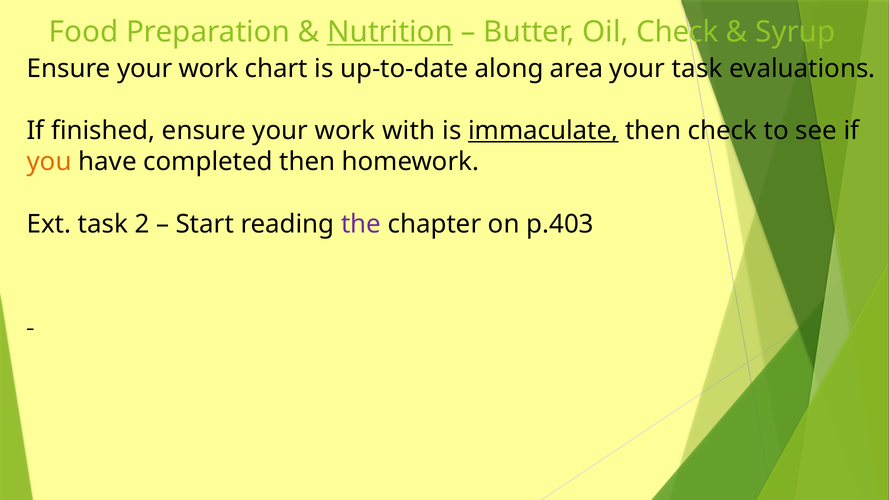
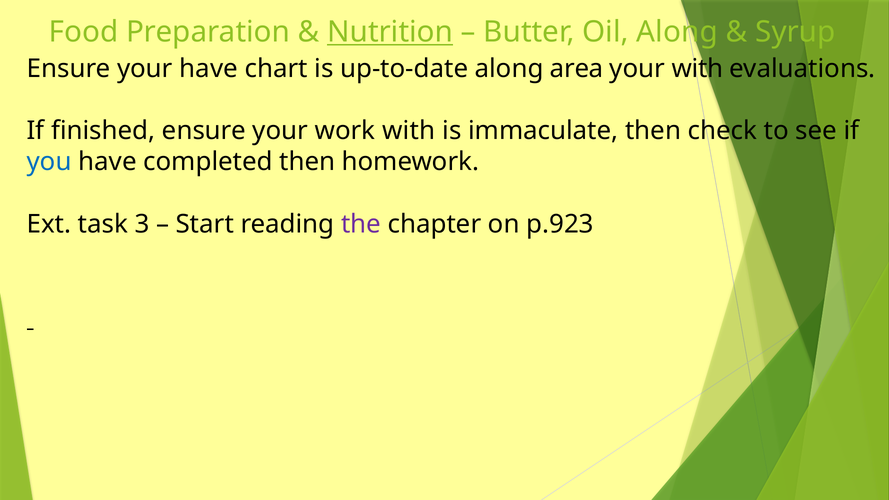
Oil Check: Check -> Along
work at (209, 68): work -> have
your task: task -> with
immaculate underline: present -> none
you colour: orange -> blue
2: 2 -> 3
p.403: p.403 -> p.923
